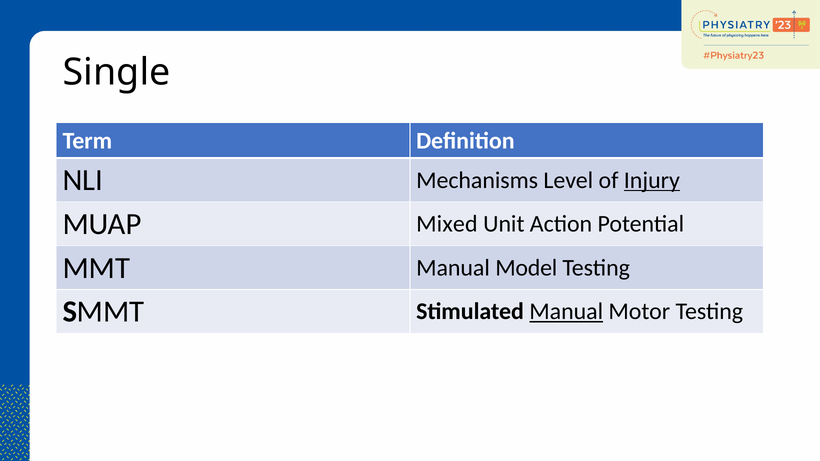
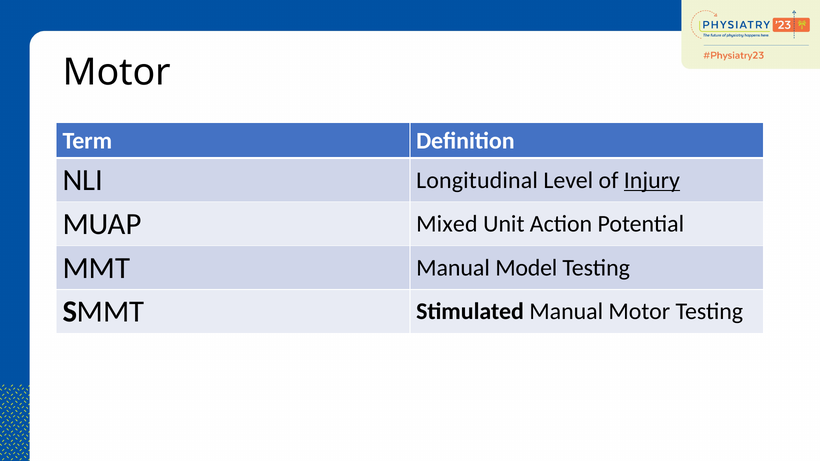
Single at (117, 73): Single -> Motor
Mechanisms: Mechanisms -> Longitudinal
Manual at (566, 312) underline: present -> none
